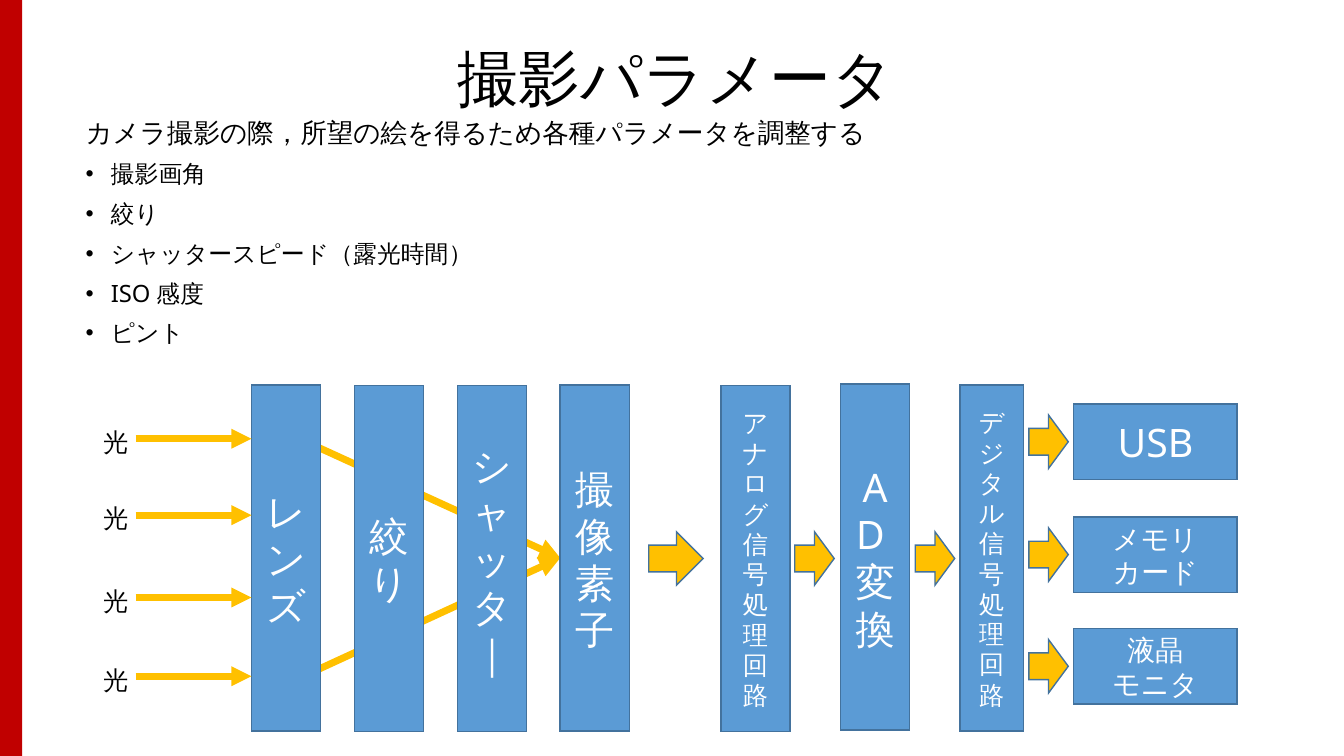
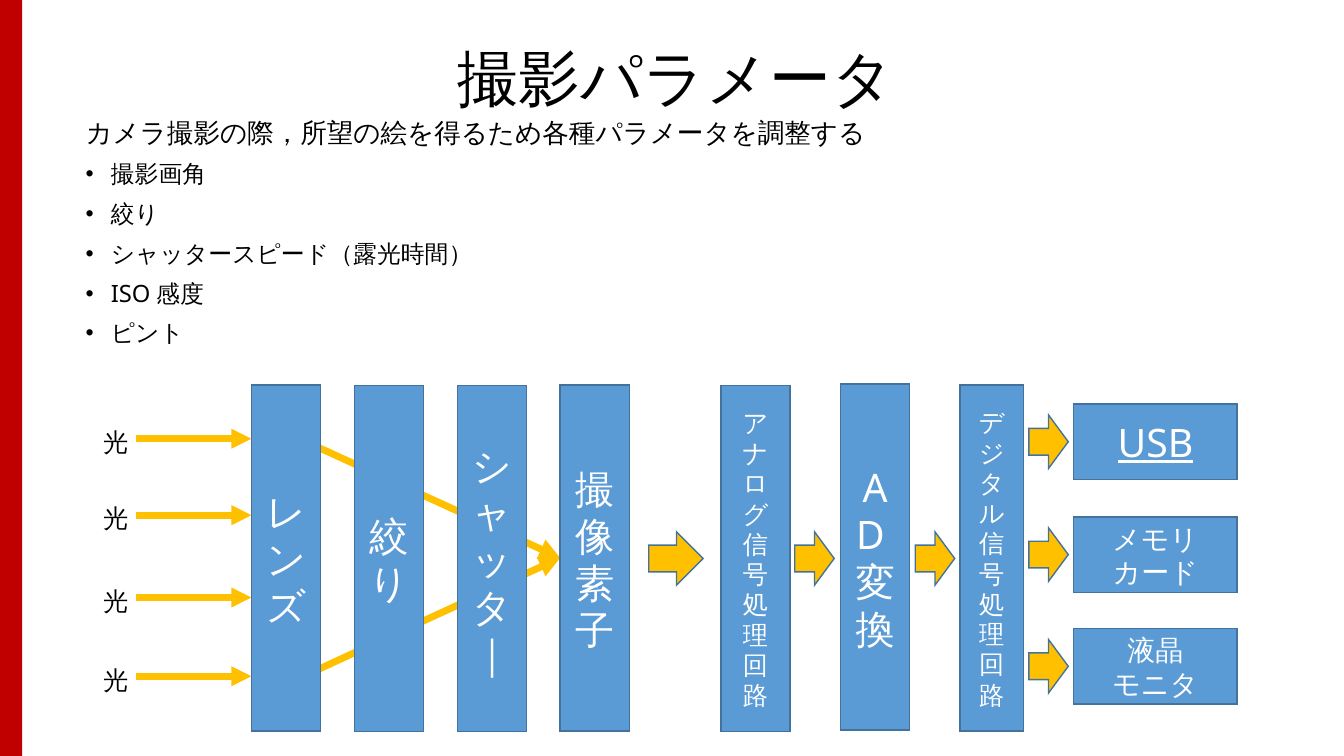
USB underline: none -> present
